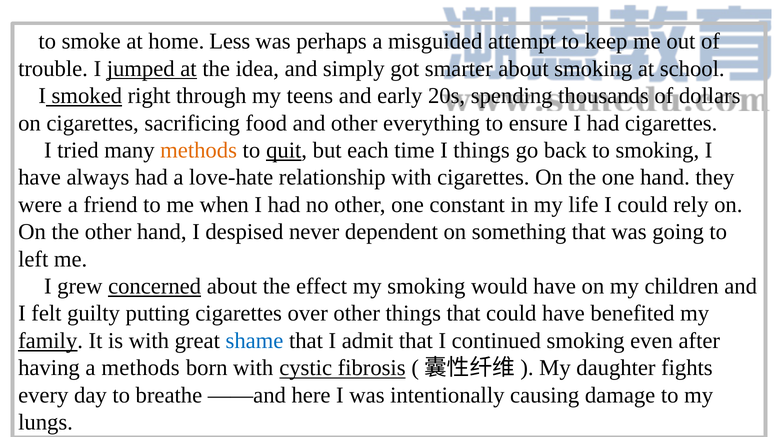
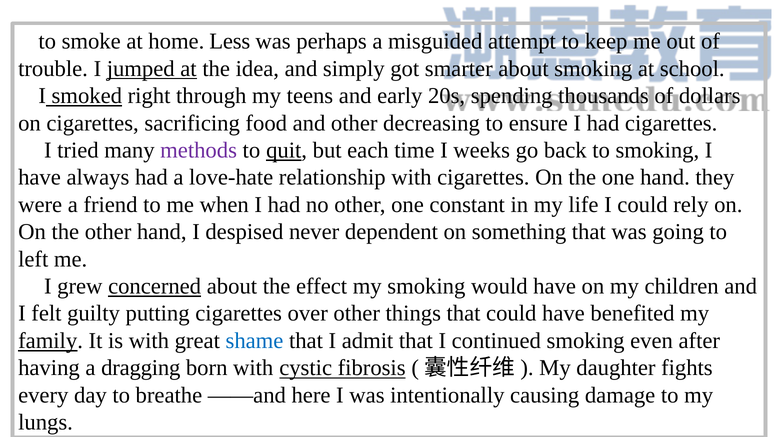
everything: everything -> decreasing
methods at (199, 150) colour: orange -> purple
I things: things -> weeks
a methods: methods -> dragging
